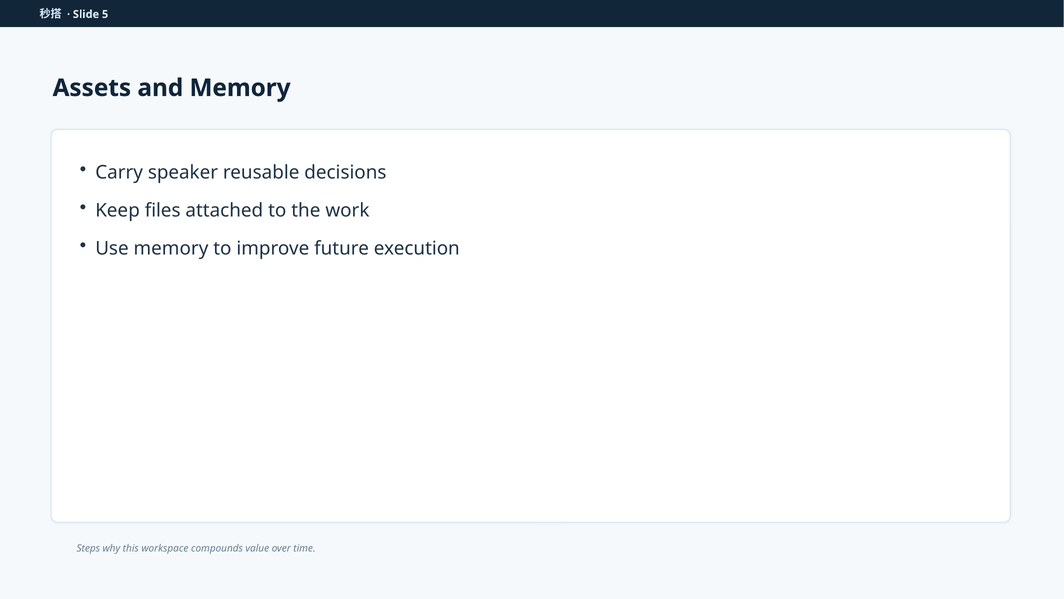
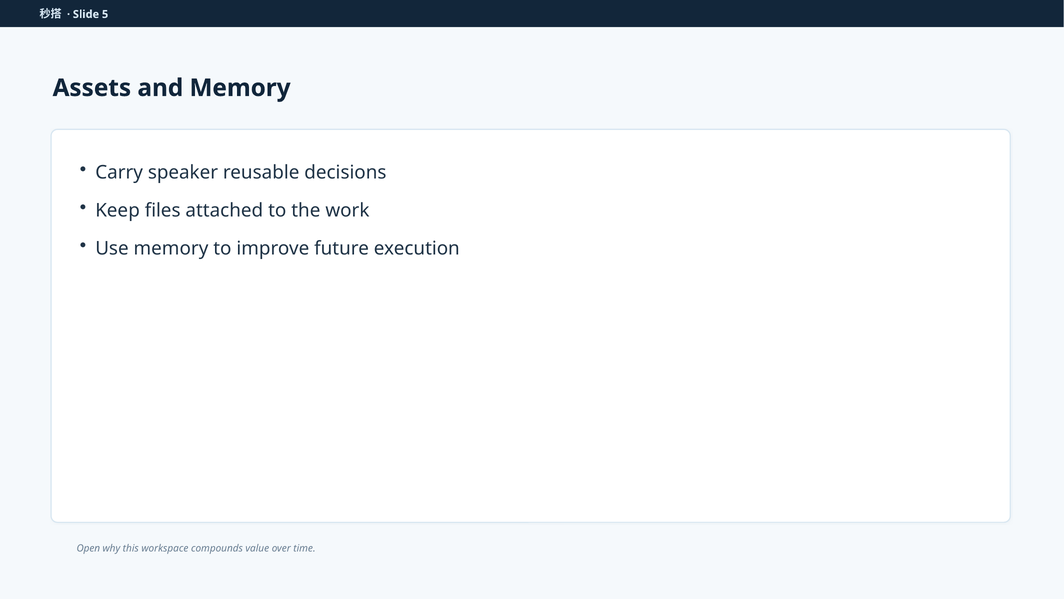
Steps: Steps -> Open
